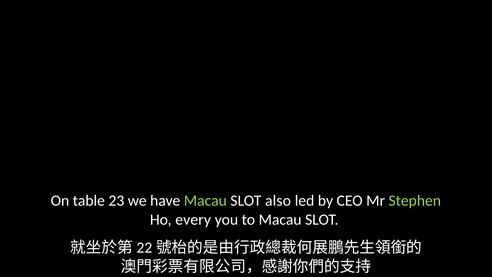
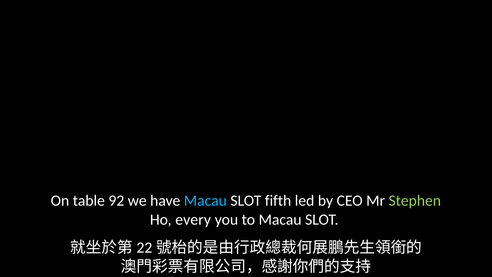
23: 23 -> 92
Macau at (205, 201) colour: light green -> light blue
also: also -> fifth
